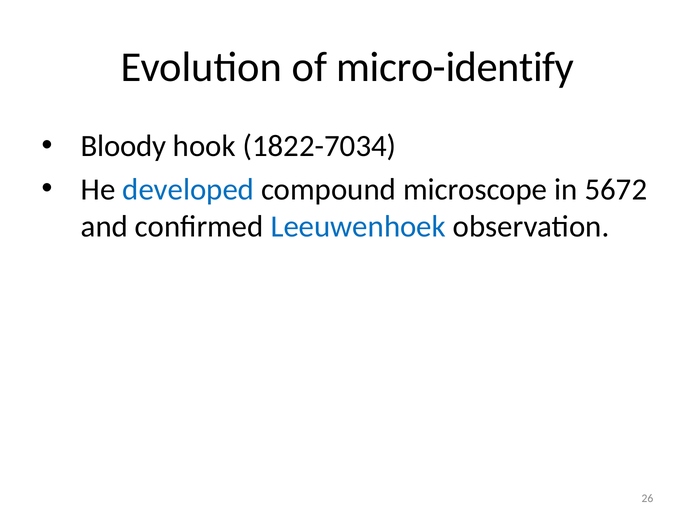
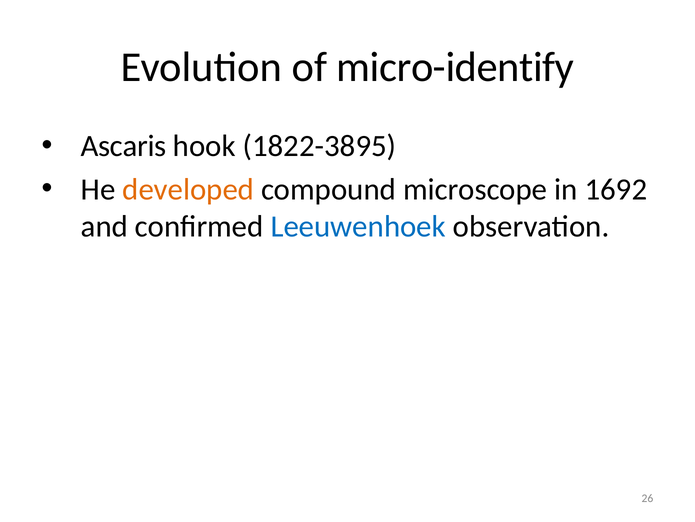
Bloody: Bloody -> Ascaris
1822-7034: 1822-7034 -> 1822-3895
developed colour: blue -> orange
5672: 5672 -> 1692
